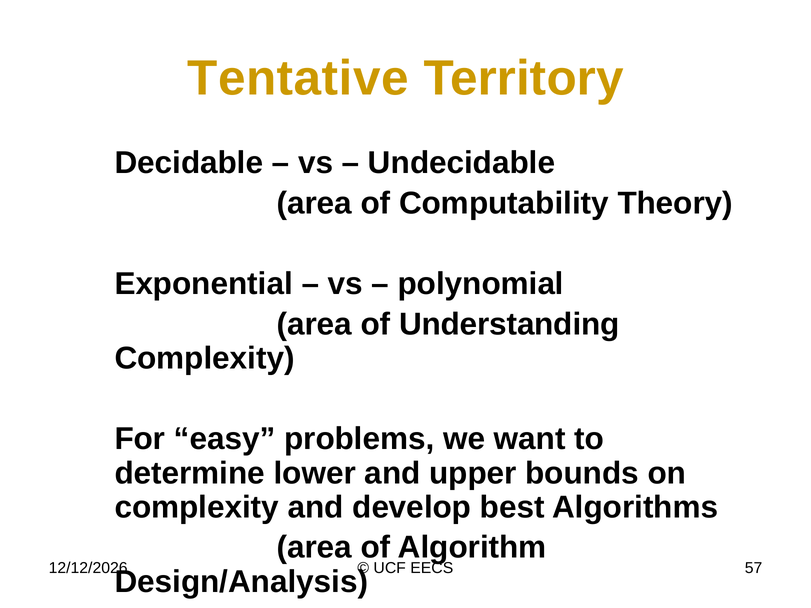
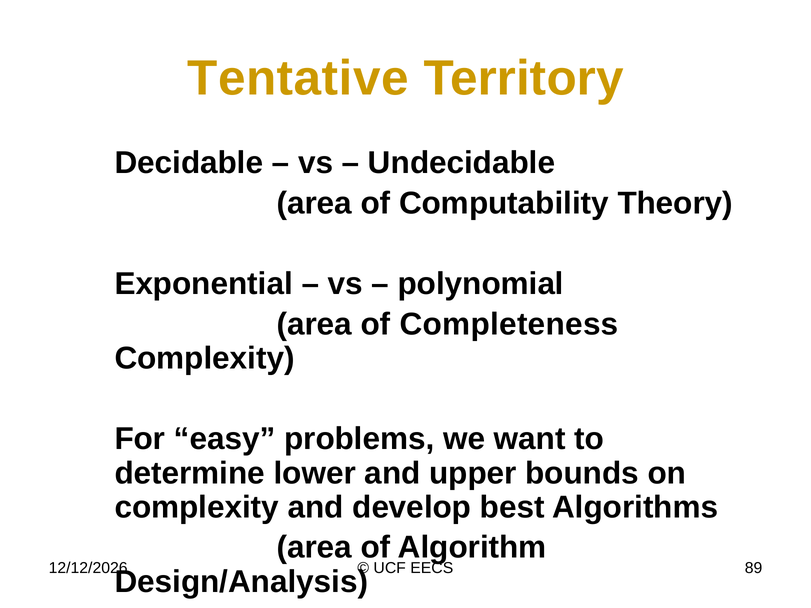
Understanding: Understanding -> Completeness
57: 57 -> 89
